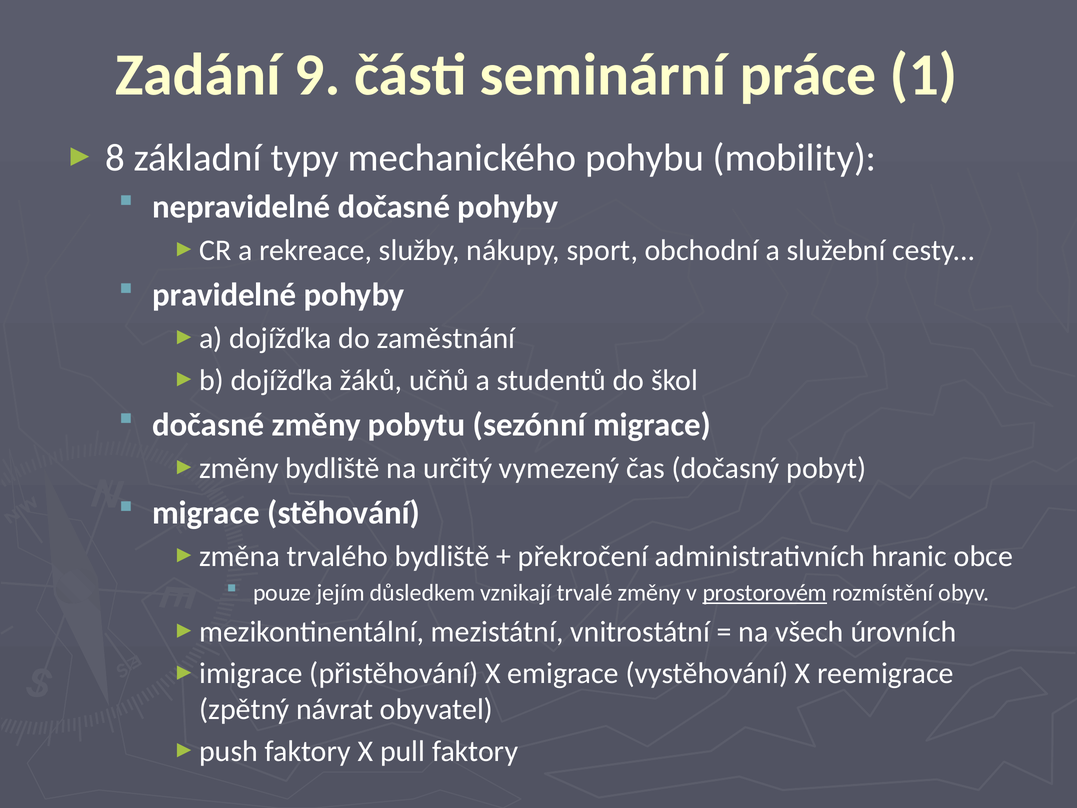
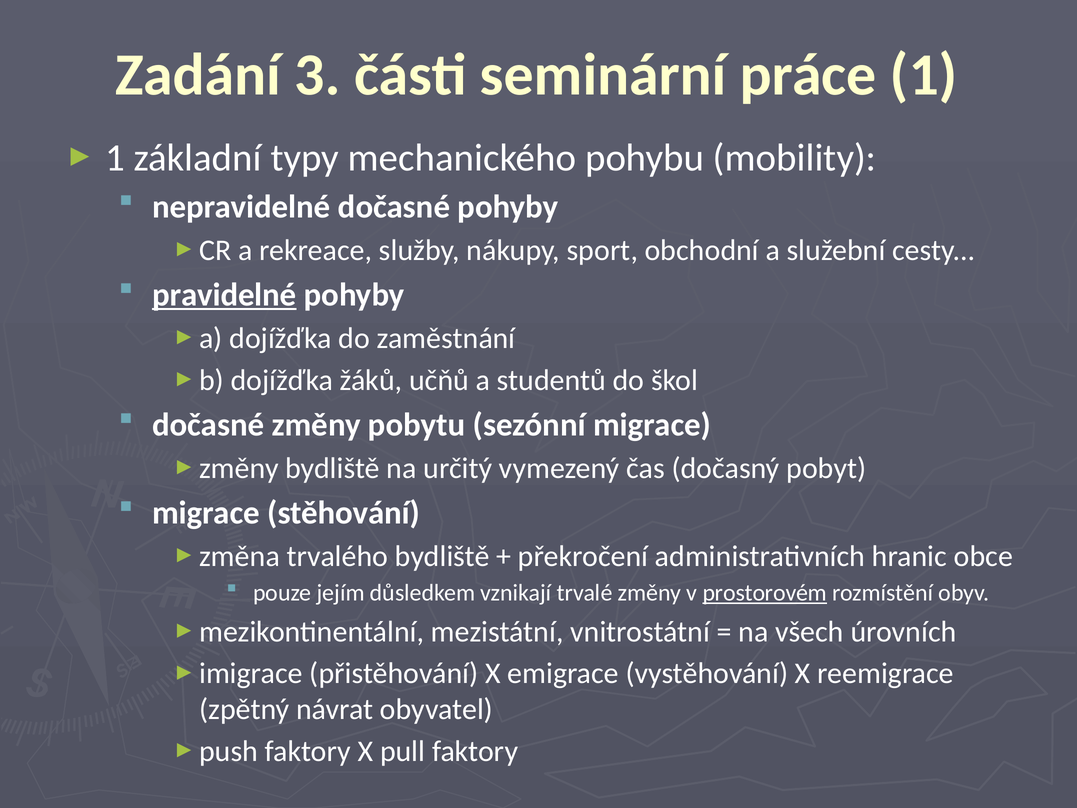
9: 9 -> 3
8 at (115, 158): 8 -> 1
pravidelné underline: none -> present
